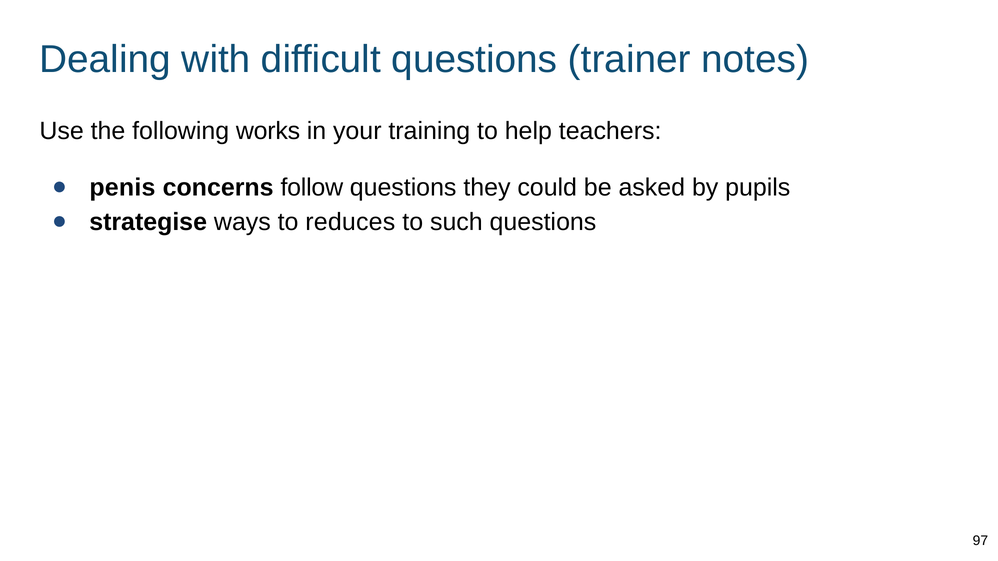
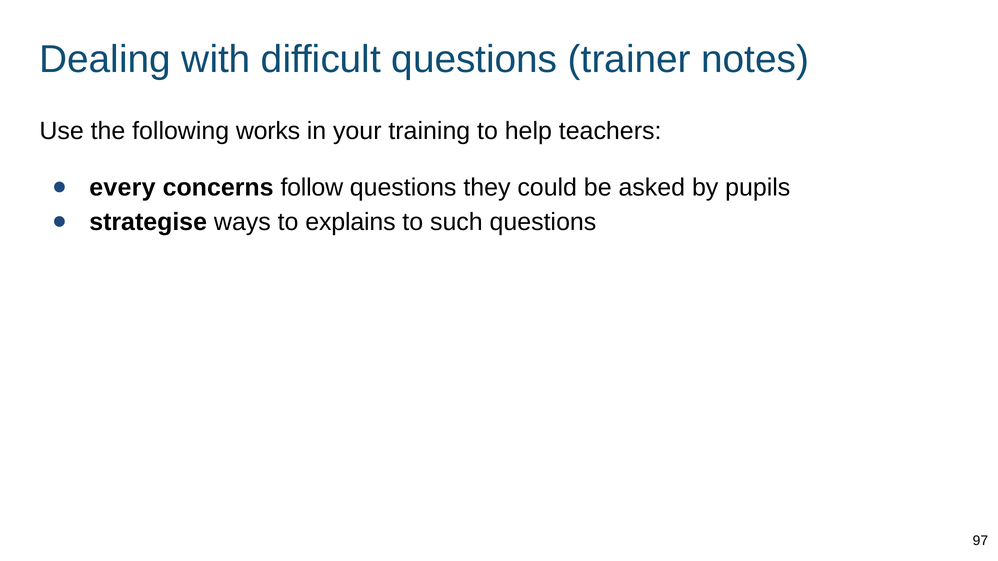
penis: penis -> every
reduces: reduces -> explains
